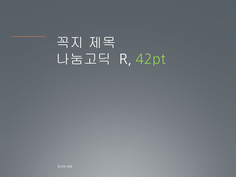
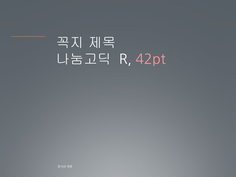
42pt colour: light green -> pink
